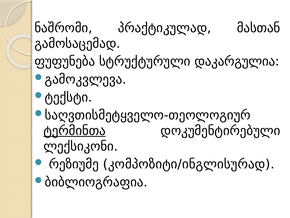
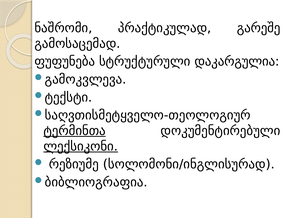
მასთან: მასთან -> გარეშე
ლექსიკონი underline: none -> present
კომპოზიტი/ინგლისურად: კომპოზიტი/ინგლისურად -> სოლომონი/ინგლისურად
